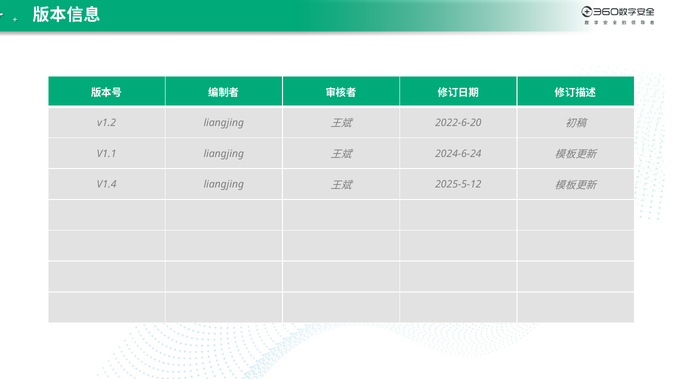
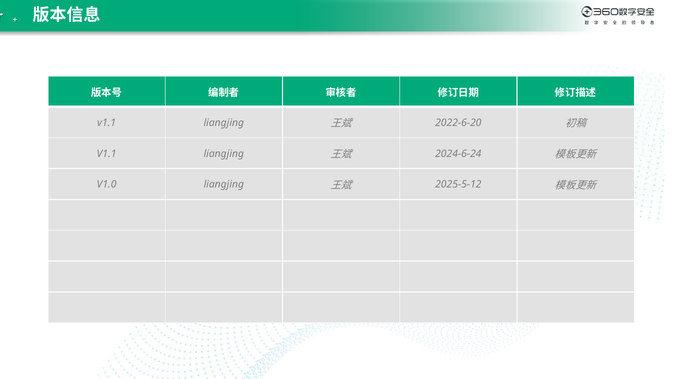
v1.2 at (107, 123): v1.2 -> v1.1
V1.4: V1.4 -> V1.0
